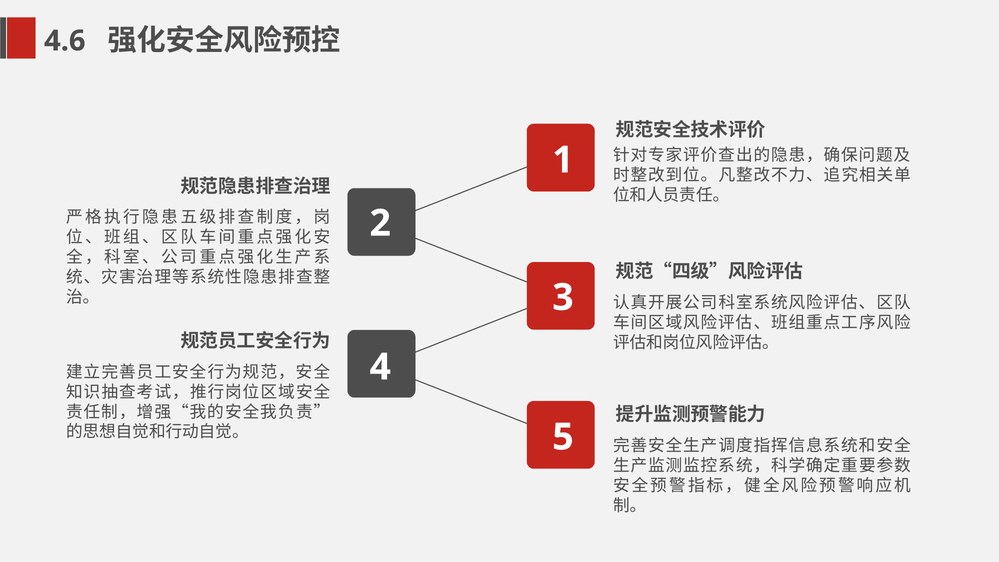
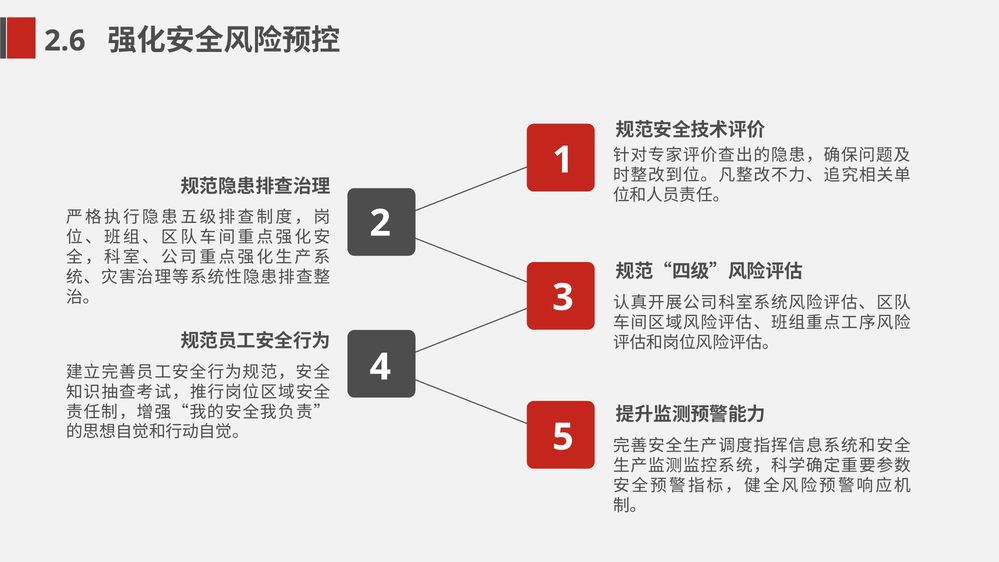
4.6: 4.6 -> 2.6
